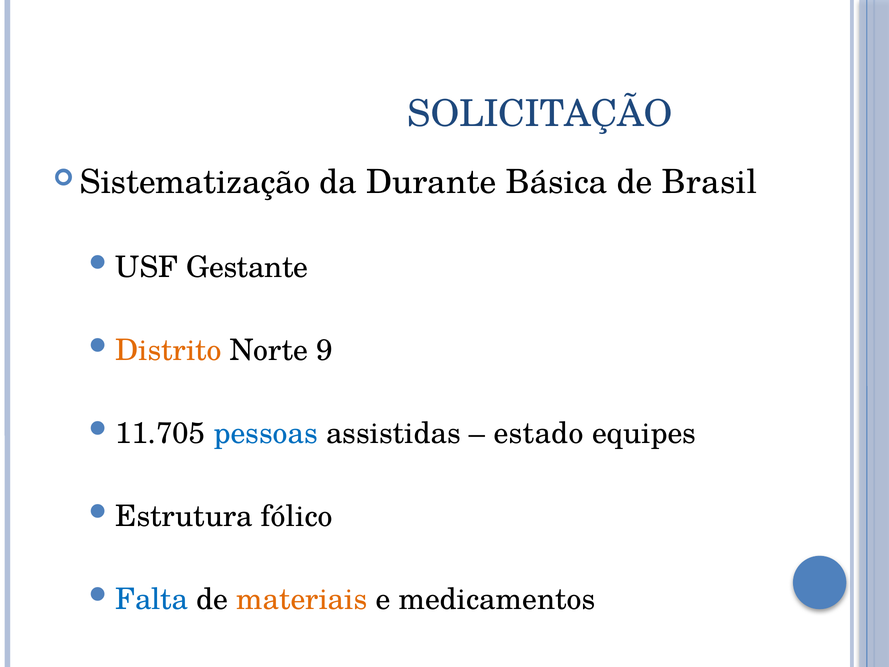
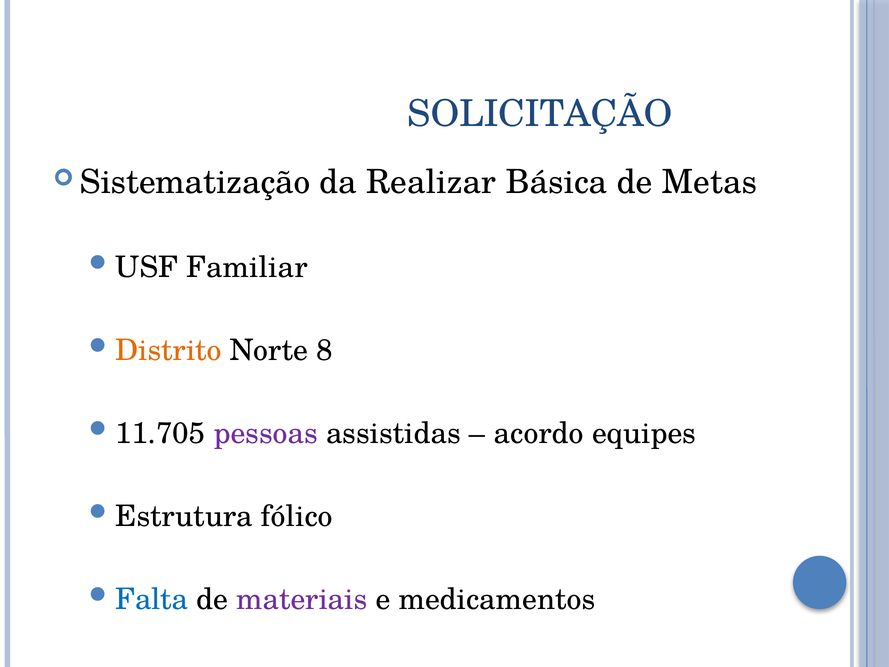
Durante: Durante -> Realizar
Brasil: Brasil -> Metas
Gestante: Gestante -> Familiar
9: 9 -> 8
pessoas colour: blue -> purple
estado: estado -> acordo
materiais colour: orange -> purple
